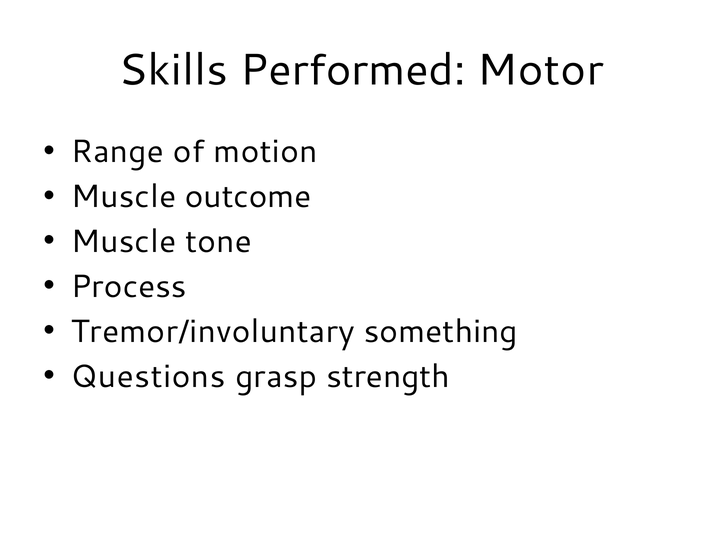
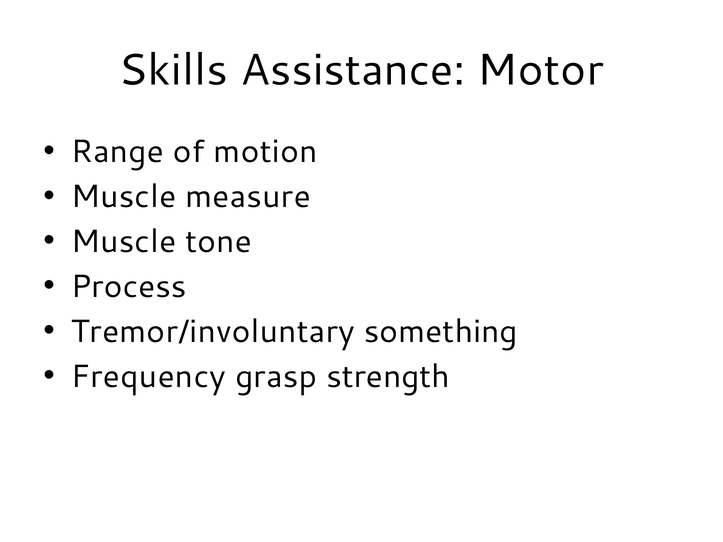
Performed: Performed -> Assistance
outcome: outcome -> measure
Questions: Questions -> Frequency
